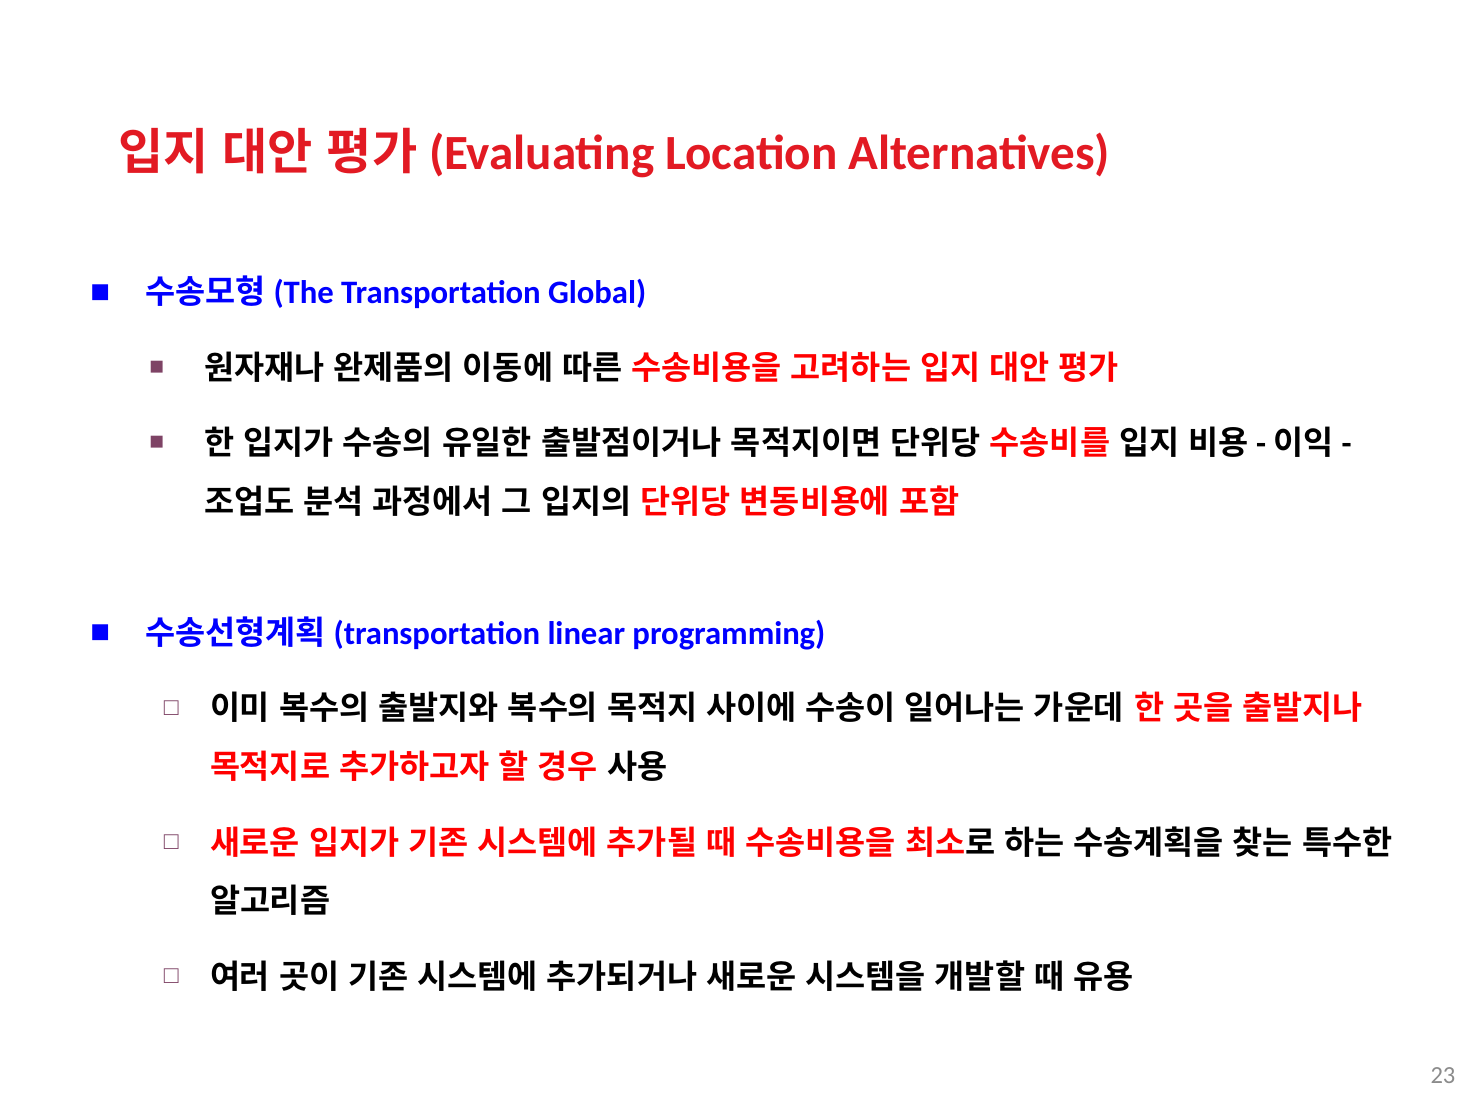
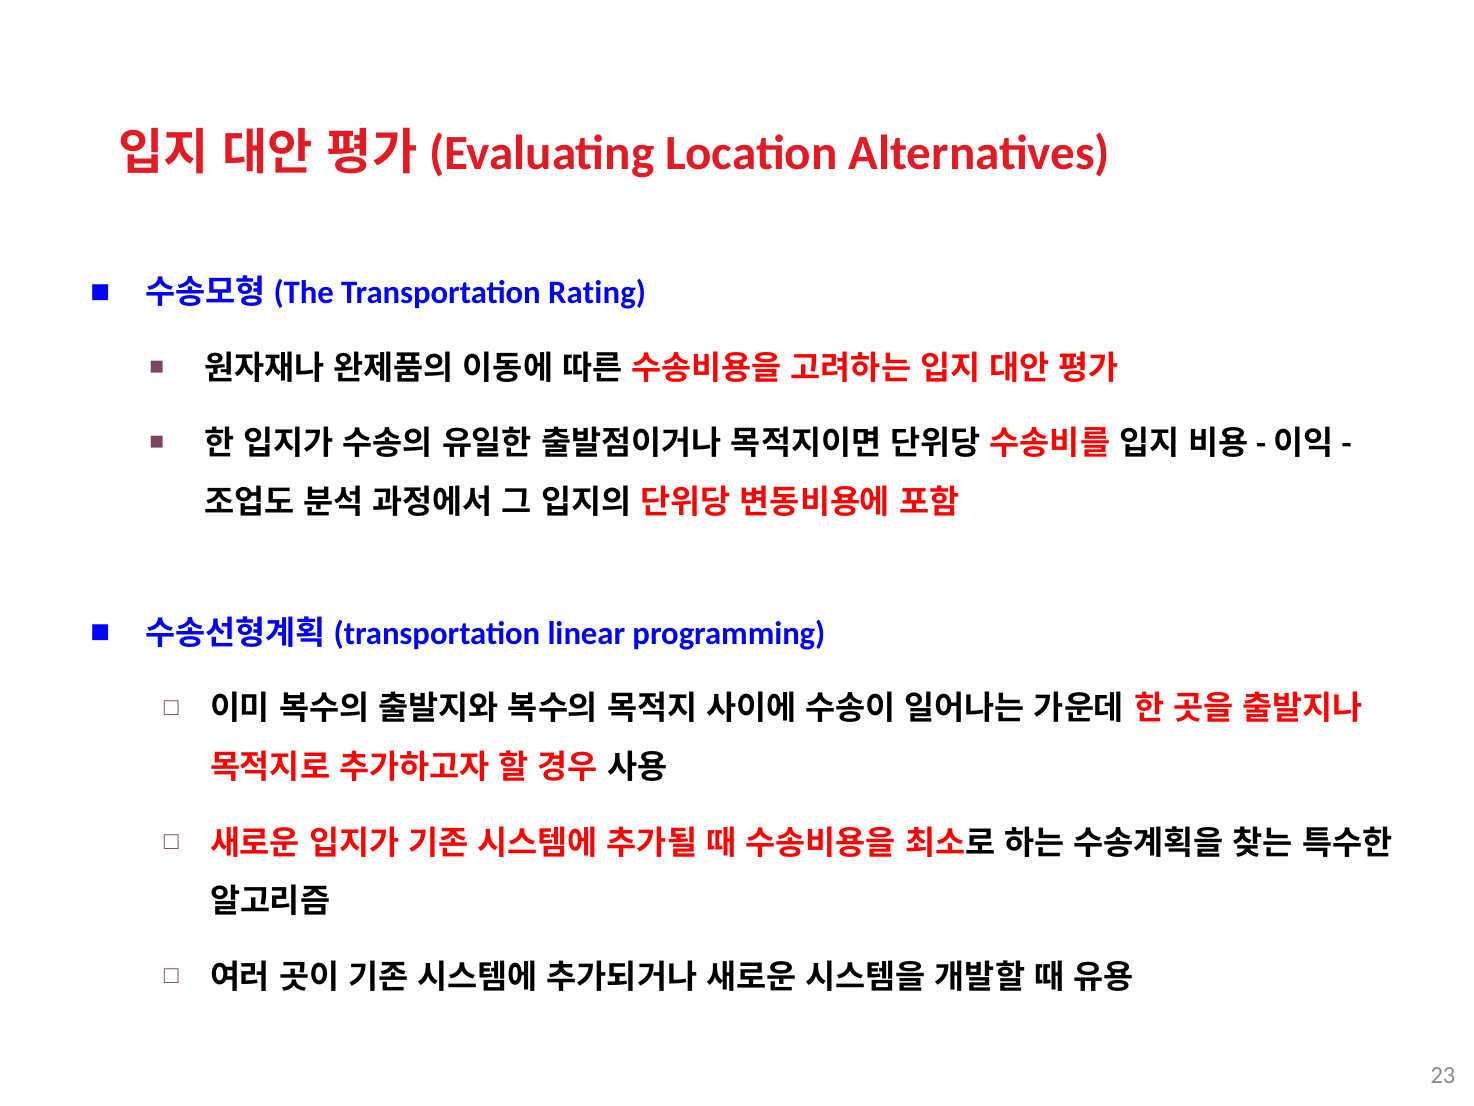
Global: Global -> Rating
